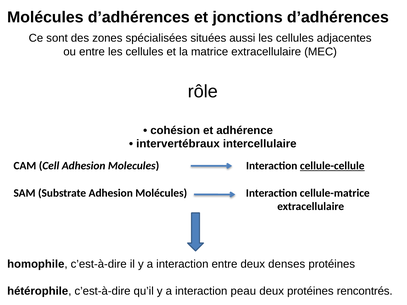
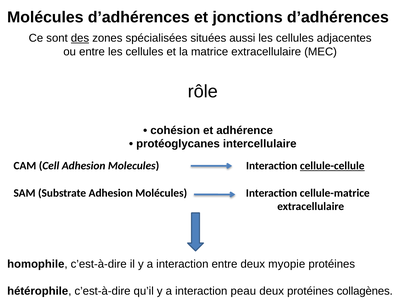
des underline: none -> present
intervertébraux: intervertébraux -> protéoglycanes
denses: denses -> myopie
rencontrés: rencontrés -> collagènes
